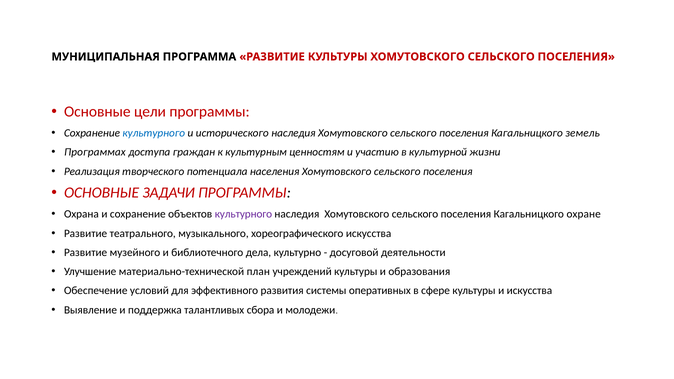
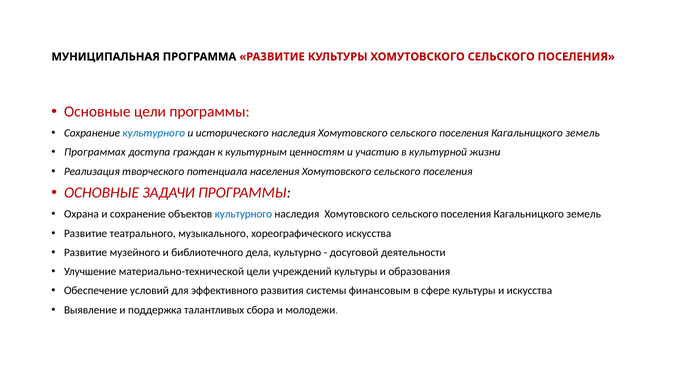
культурного at (243, 214) colour: purple -> blue
охране at (584, 214): охране -> земель
материально-технической план: план -> цели
оперативных: оперативных -> финансовым
